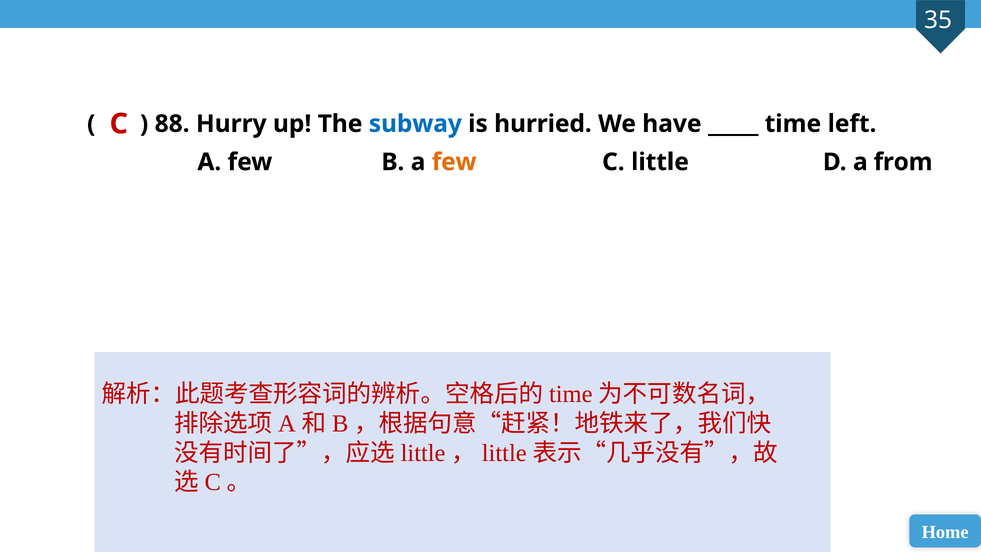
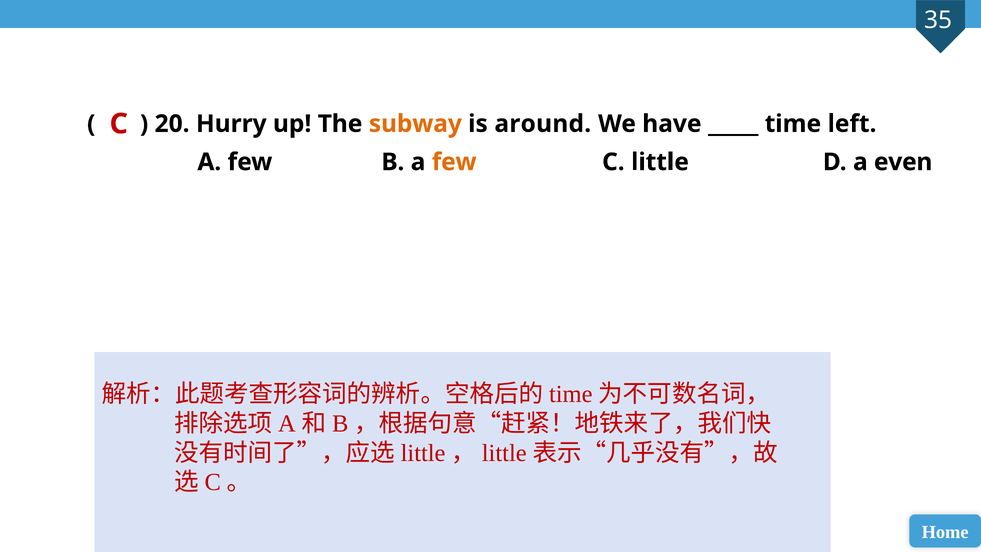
88: 88 -> 20
subway colour: blue -> orange
hurried: hurried -> around
from: from -> even
